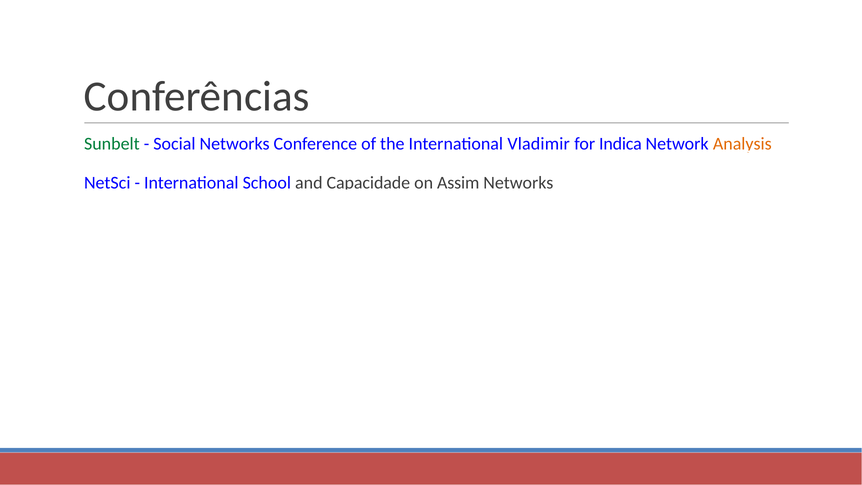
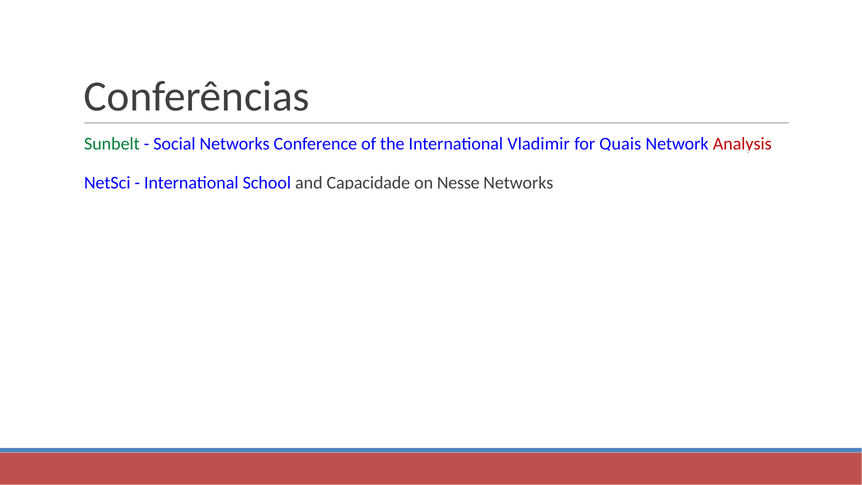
Indica: Indica -> Quais
Analysis colour: orange -> red
Assim: Assim -> Nesse
